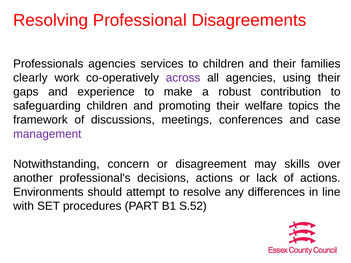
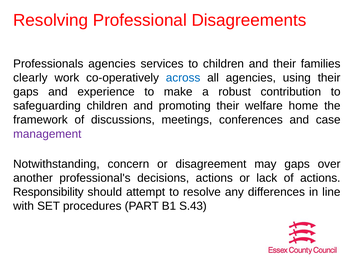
across colour: purple -> blue
topics: topics -> home
may skills: skills -> gaps
Environments: Environments -> Responsibility
S.52: S.52 -> S.43
